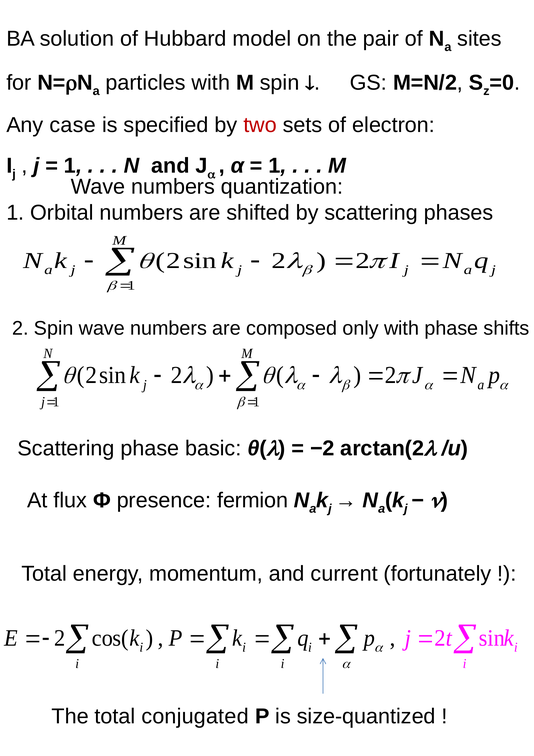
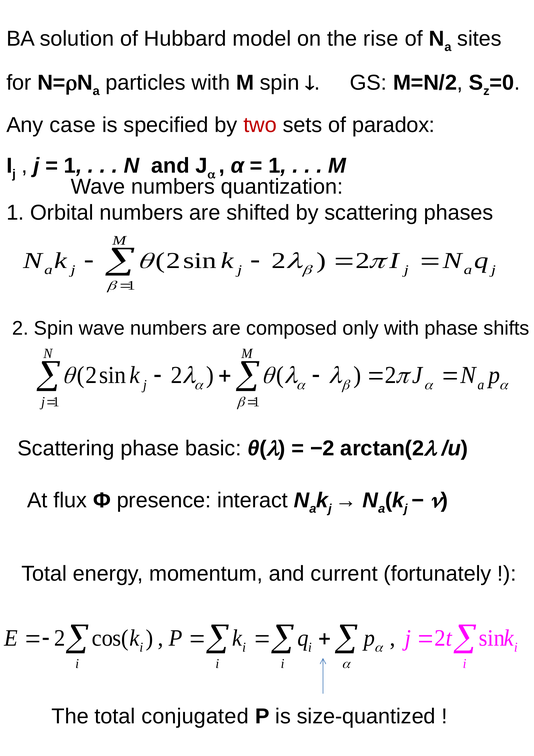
pair: pair -> rise
electron: electron -> paradox
fermion: fermion -> interact
